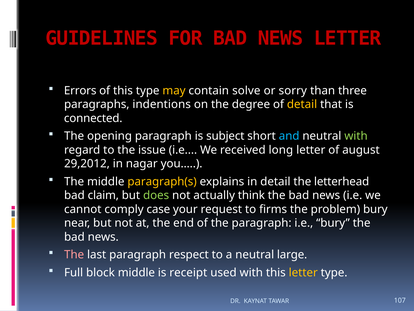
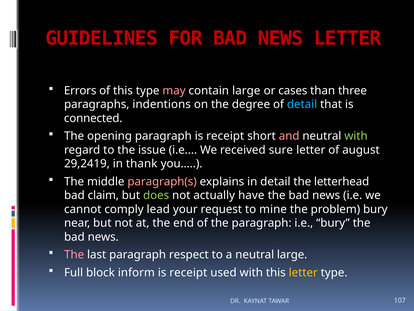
may colour: yellow -> pink
contain solve: solve -> large
sorry: sorry -> cases
detail at (302, 104) colour: yellow -> light blue
paragraph is subject: subject -> receipt
and colour: light blue -> pink
long: long -> sure
29,2012: 29,2012 -> 29,2419
nagar: nagar -> thank
paragraph(s colour: yellow -> pink
think: think -> have
case: case -> lead
firms: firms -> mine
block middle: middle -> inform
